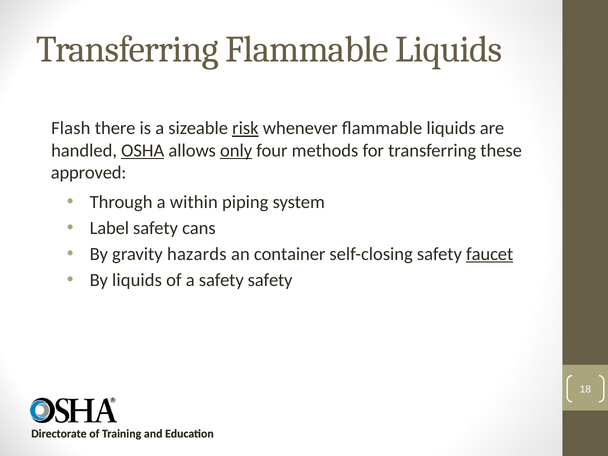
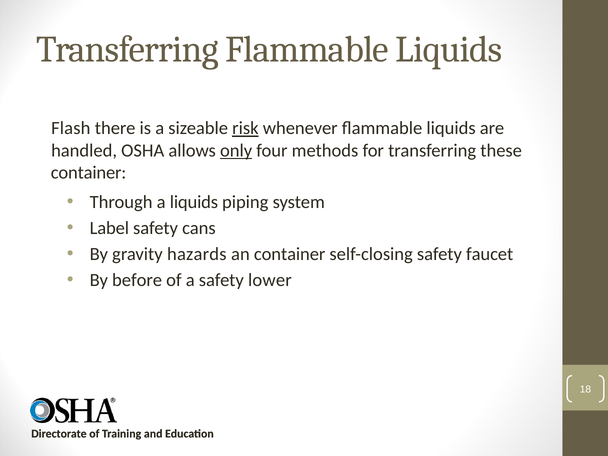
OSHA underline: present -> none
approved at (89, 173): approved -> container
a within: within -> liquids
faucet underline: present -> none
By liquids: liquids -> before
safety safety: safety -> lower
